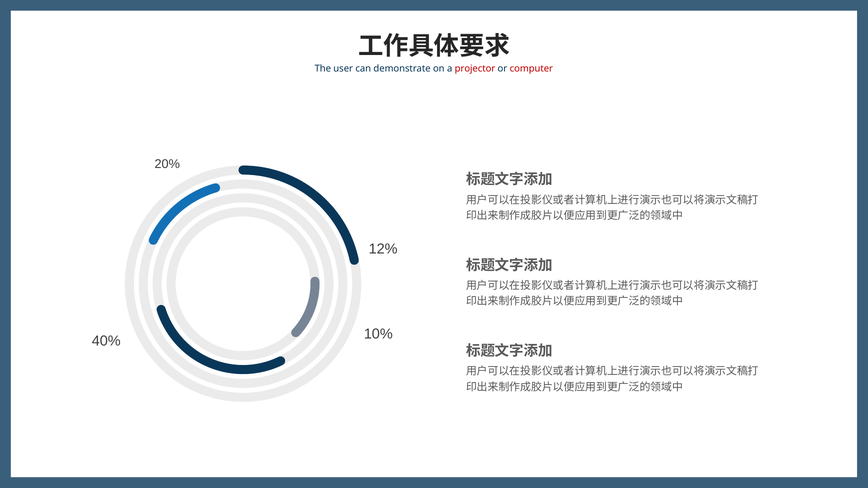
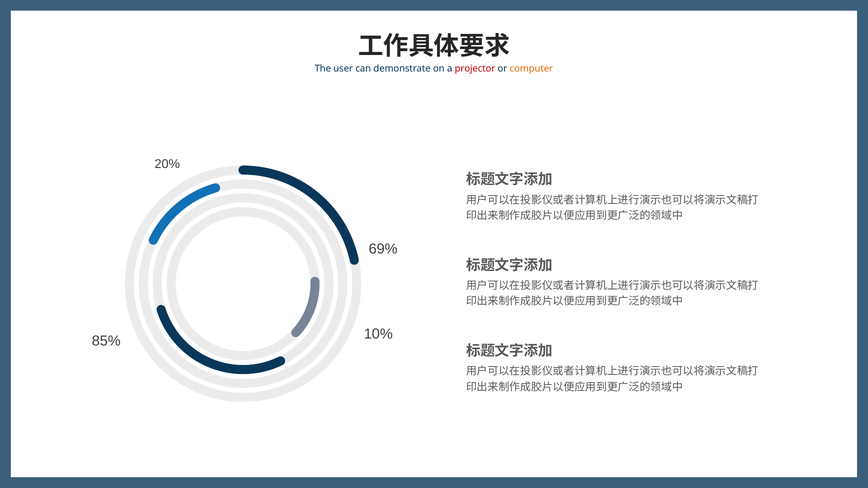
computer colour: red -> orange
12%: 12% -> 69%
40%: 40% -> 85%
